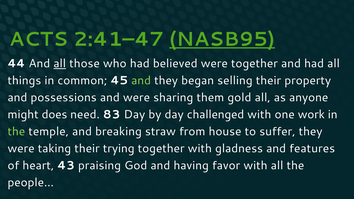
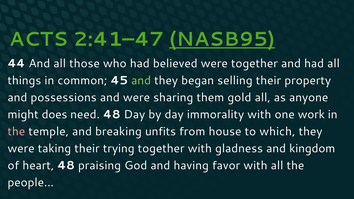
all at (60, 64) underline: present -> none
need 83: 83 -> 48
challenged: challenged -> immorality
the at (16, 132) colour: light green -> pink
straw: straw -> unfits
suffer: suffer -> which
features: features -> kingdom
heart 43: 43 -> 48
